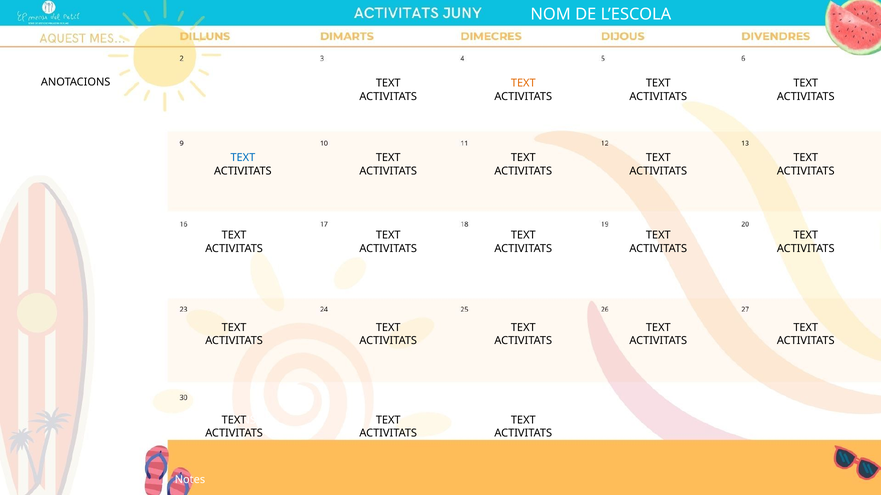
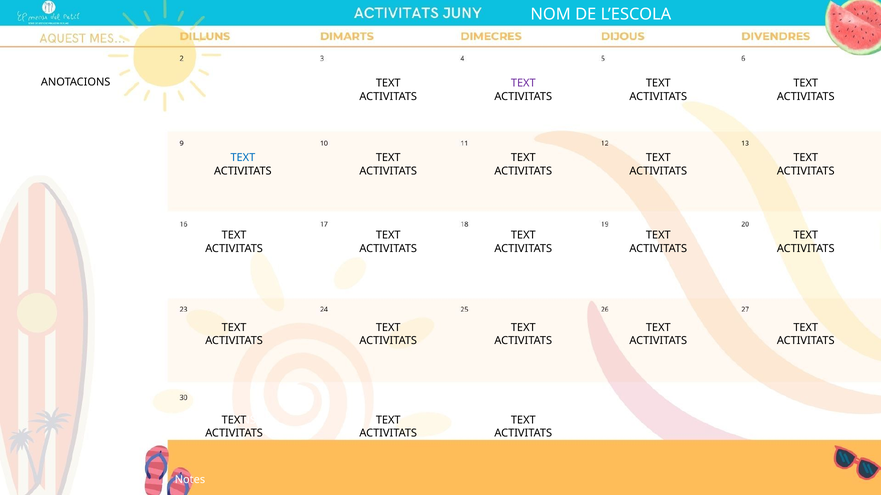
TEXT at (523, 83) colour: orange -> purple
